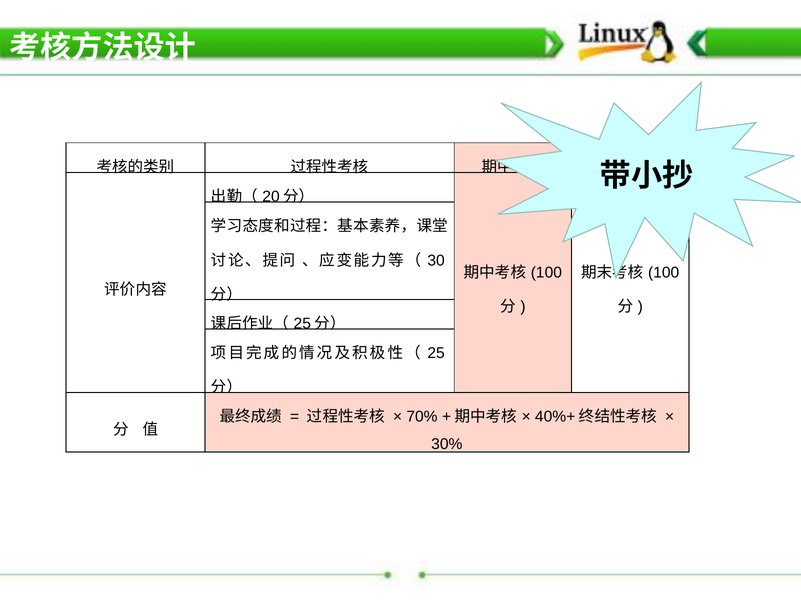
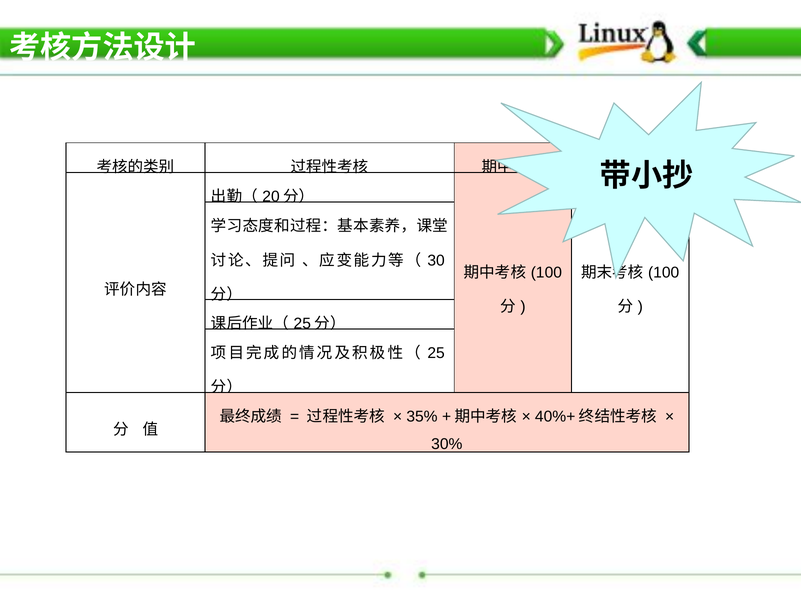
70%: 70% -> 35%
